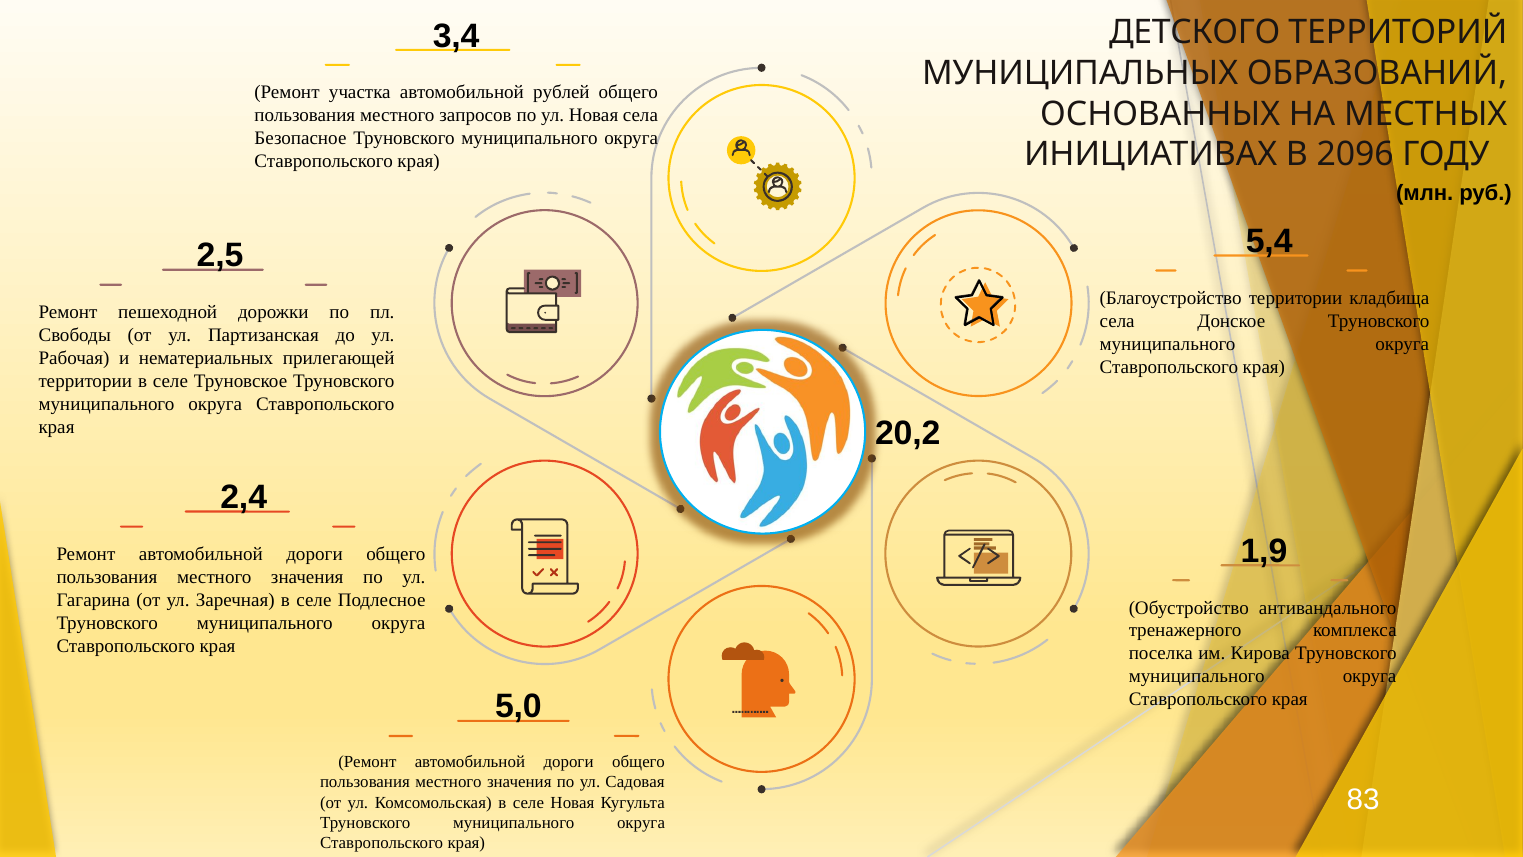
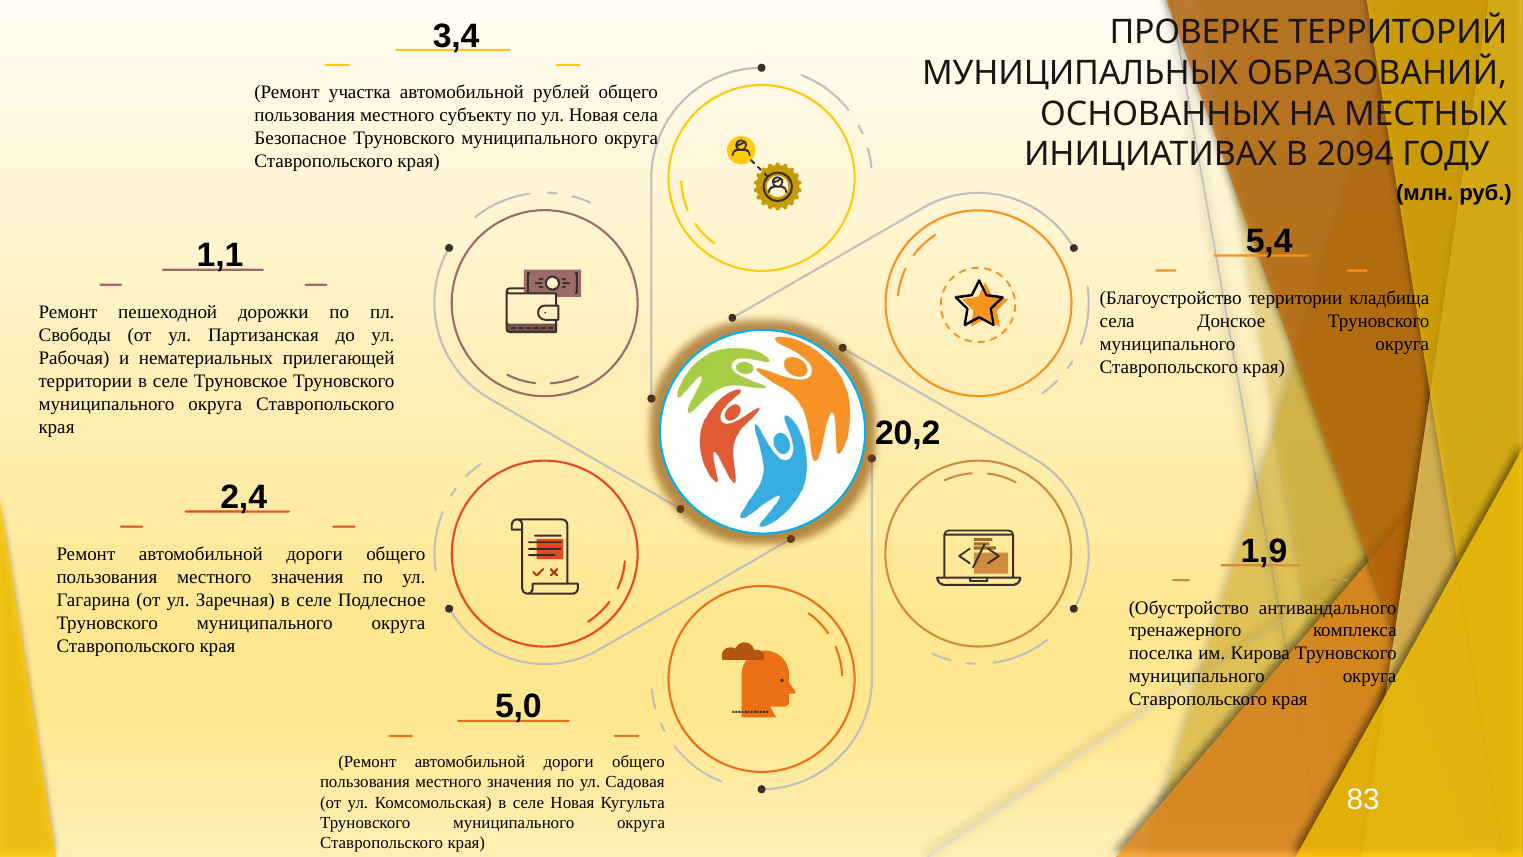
ДЕТСКОГО: ДЕТСКОГО -> ПРОВЕРКЕ
запросов: запросов -> субъекту
2096: 2096 -> 2094
2,5: 2,5 -> 1,1
